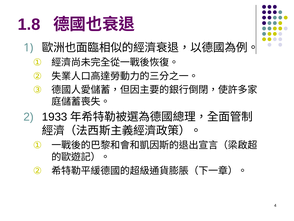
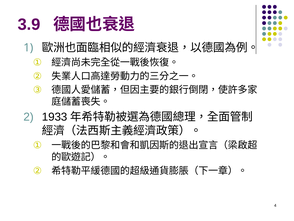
1.8: 1.8 -> 3.9
